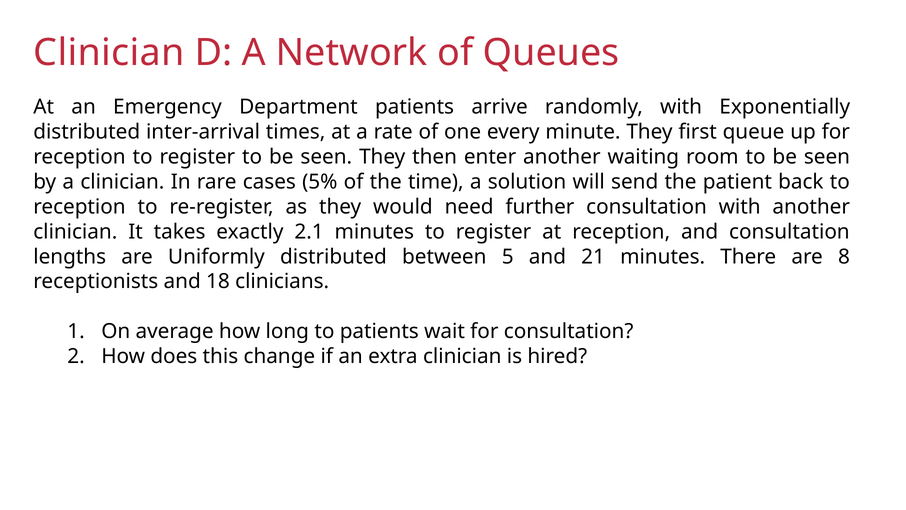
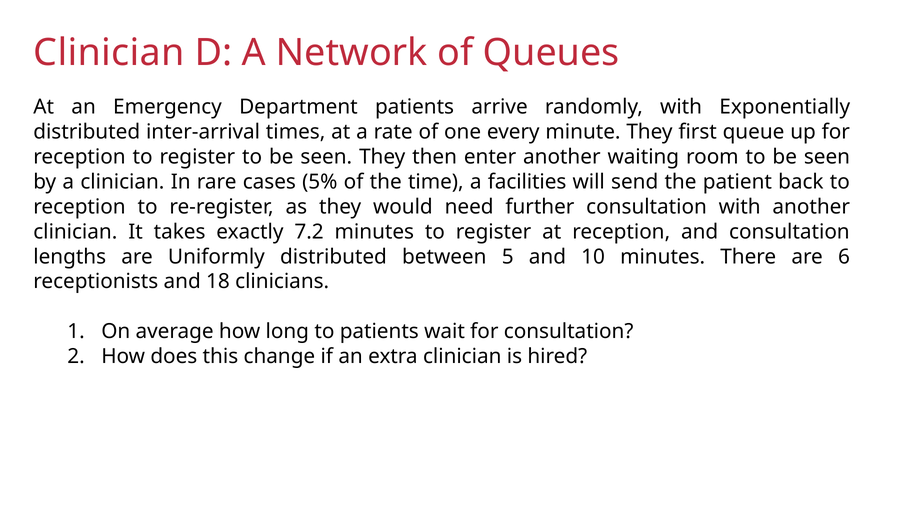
solution: solution -> facilities
2.1: 2.1 -> 7.2
21: 21 -> 10
8: 8 -> 6
